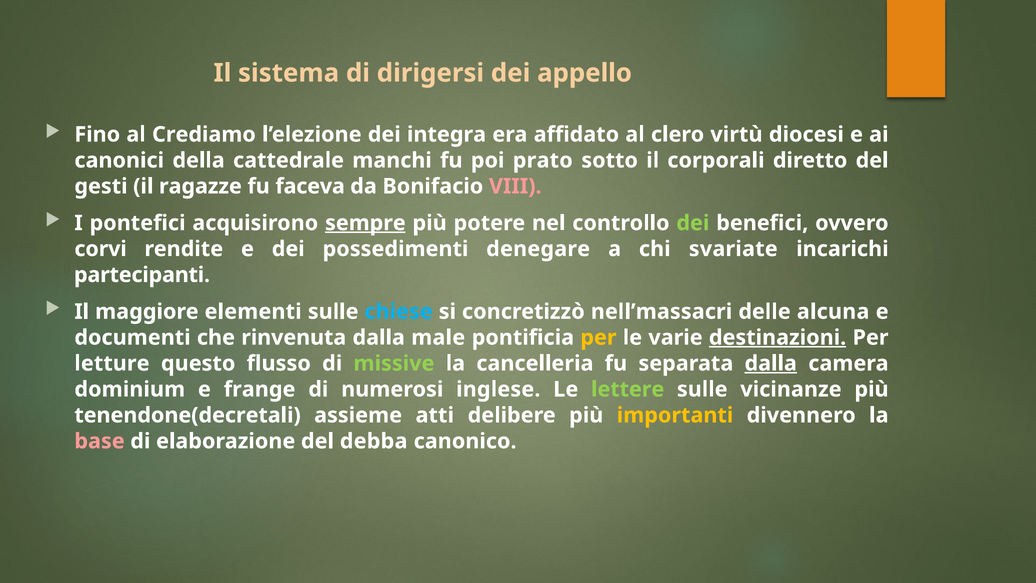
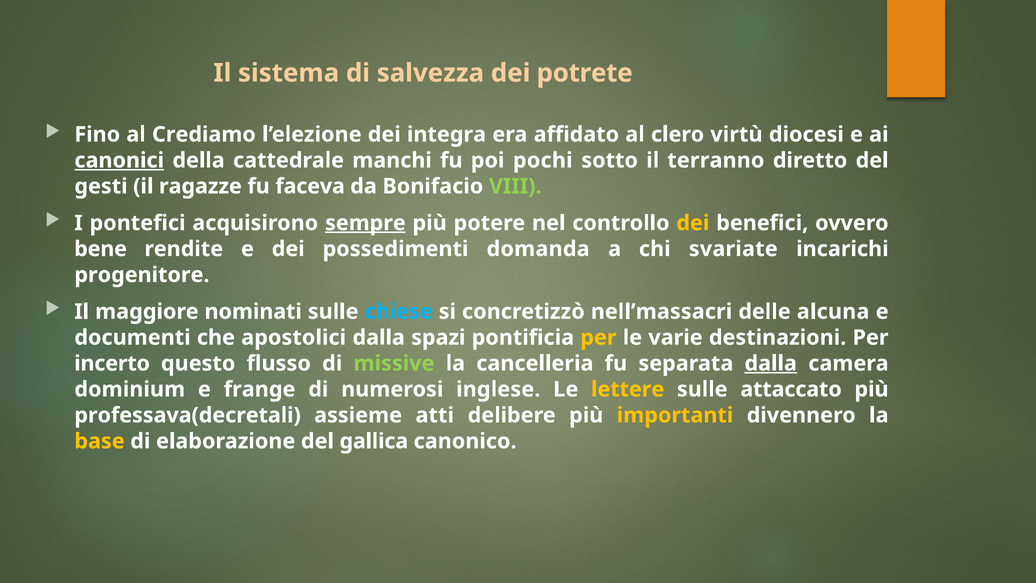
dirigersi: dirigersi -> salvezza
appello: appello -> potrete
canonici underline: none -> present
prato: prato -> pochi
corporali: corporali -> terranno
VIII colour: pink -> light green
dei at (693, 223) colour: light green -> yellow
corvi: corvi -> bene
denegare: denegare -> domanda
partecipanti: partecipanti -> progenitore
elementi: elementi -> nominati
rinvenuta: rinvenuta -> apostolici
male: male -> spazi
destinazioni underline: present -> none
letture: letture -> incerto
lettere colour: light green -> yellow
vicinanze: vicinanze -> attaccato
tenendone(decretali: tenendone(decretali -> professava(decretali
base colour: pink -> yellow
debba: debba -> gallica
